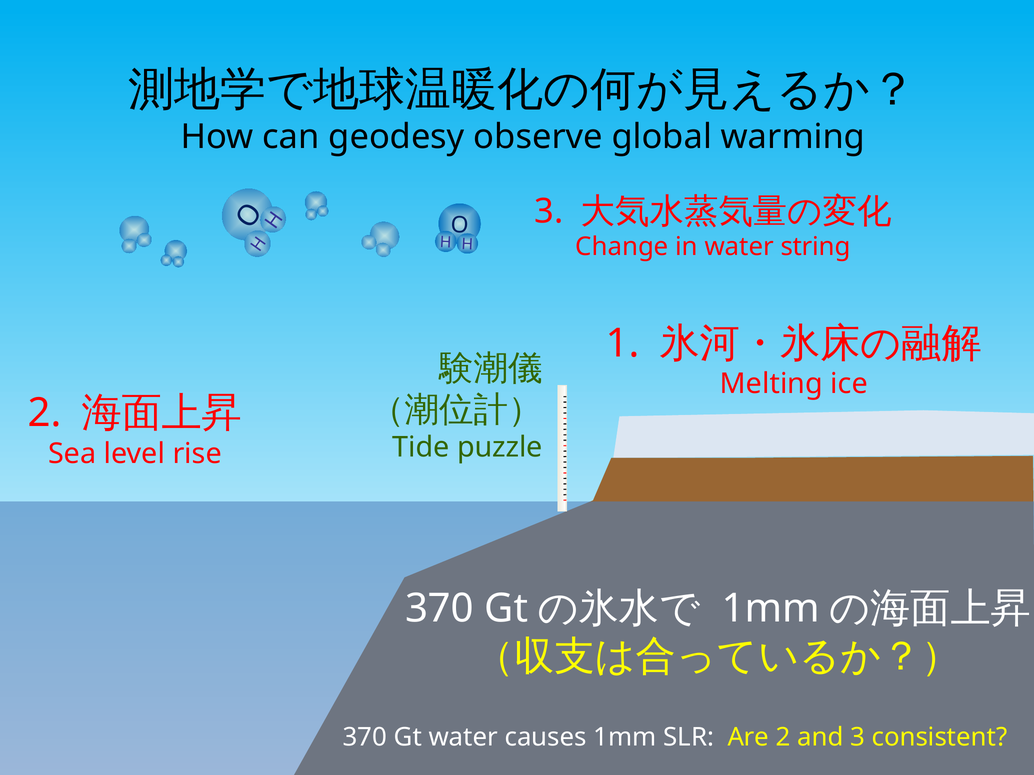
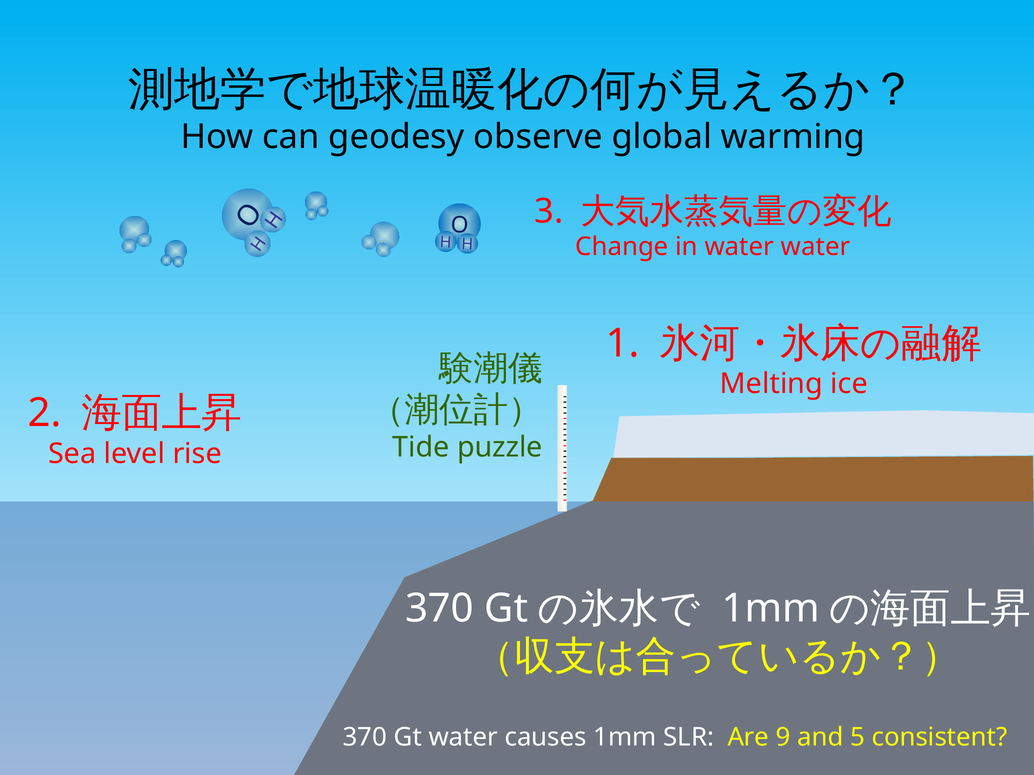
water string: string -> water
Are 2: 2 -> 9
and 3: 3 -> 5
